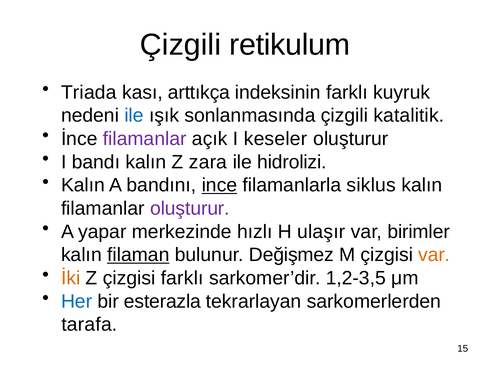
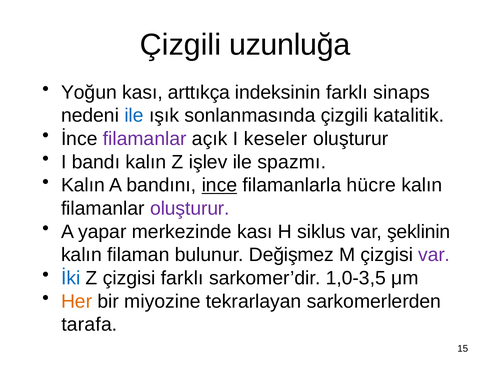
retikulum: retikulum -> uzunluğa
Triada: Triada -> Yoğun
kuyruk: kuyruk -> sinaps
zara: zara -> işlev
hidrolizi: hidrolizi -> spazmı
siklus: siklus -> hücre
merkezinde hızlı: hızlı -> kası
ulaşır: ulaşır -> siklus
birimler: birimler -> şeklinin
filaman underline: present -> none
var at (434, 255) colour: orange -> purple
İki colour: orange -> blue
1,2-3,5: 1,2-3,5 -> 1,0-3,5
Her colour: blue -> orange
esterazla: esterazla -> miyozine
